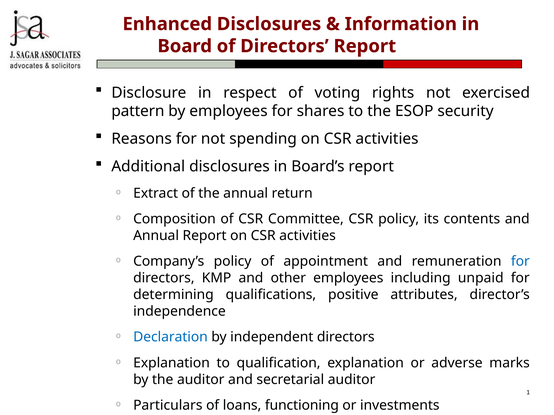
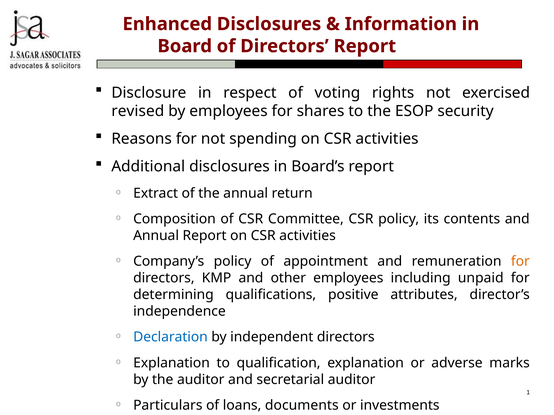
pattern: pattern -> revised
for at (520, 262) colour: blue -> orange
functioning: functioning -> documents
